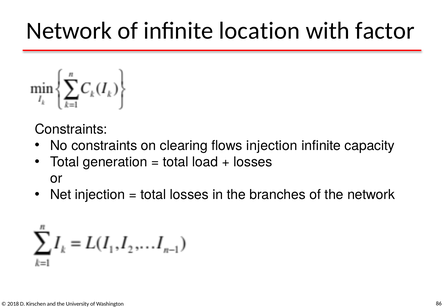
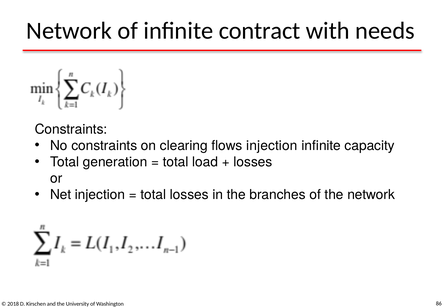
location: location -> contract
factor: factor -> needs
